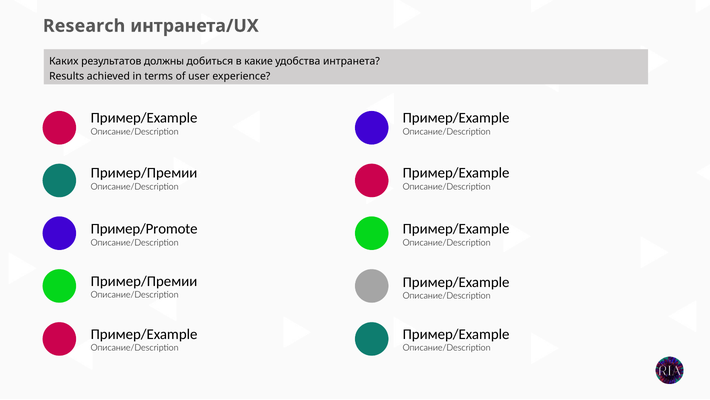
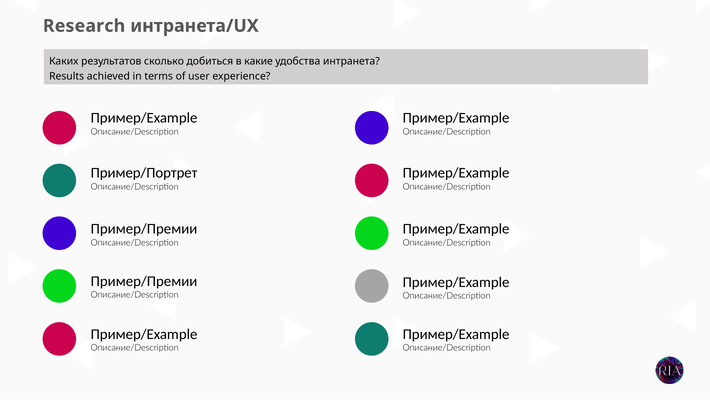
должны: должны -> сколько
Пример/Премии at (144, 173): Пример/Премии -> Пример/Портрет
Пример/Promote at (144, 229): Пример/Promote -> Пример/Премии
